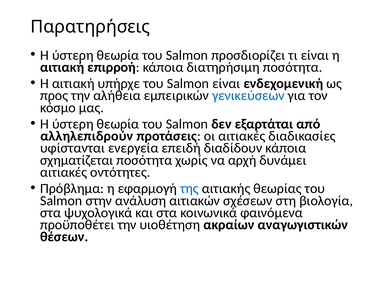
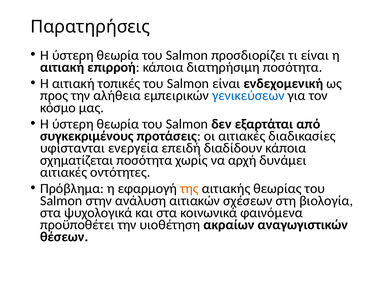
υπήρχε: υπήρχε -> τοπικές
αλληλεπιδρούν: αλληλεπιδρούν -> συγκεκριμένους
της colour: blue -> orange
